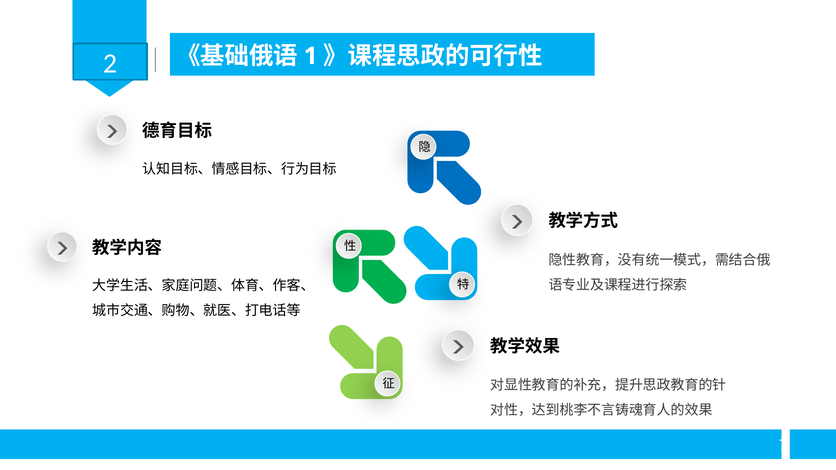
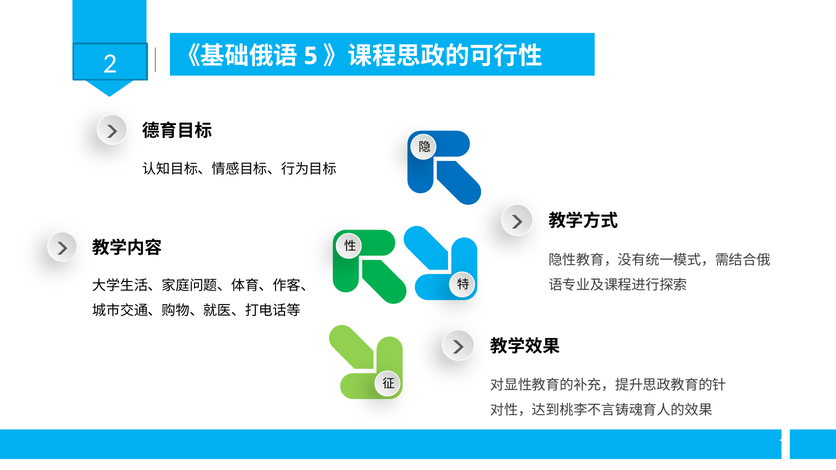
1: 1 -> 5
